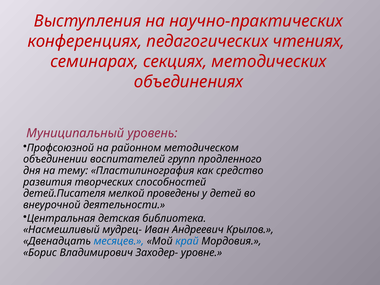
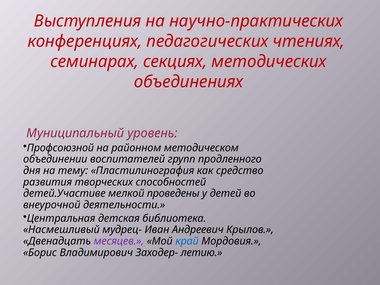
детей.Писателя: детей.Писателя -> детей.Участиве
месяцев colour: blue -> purple
уровне: уровне -> летию
